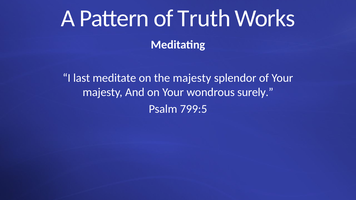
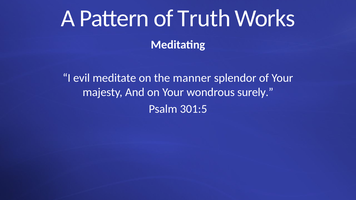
last: last -> evil
the majesty: majesty -> manner
799:5: 799:5 -> 301:5
